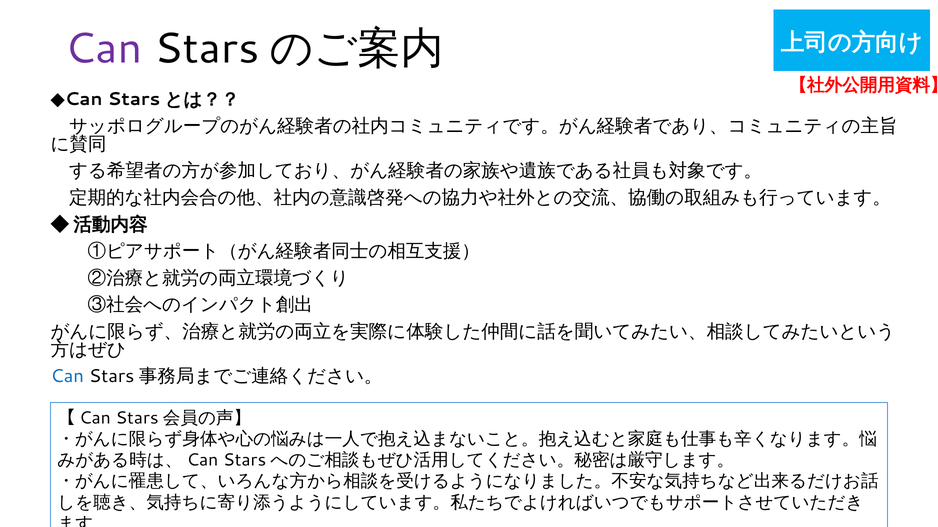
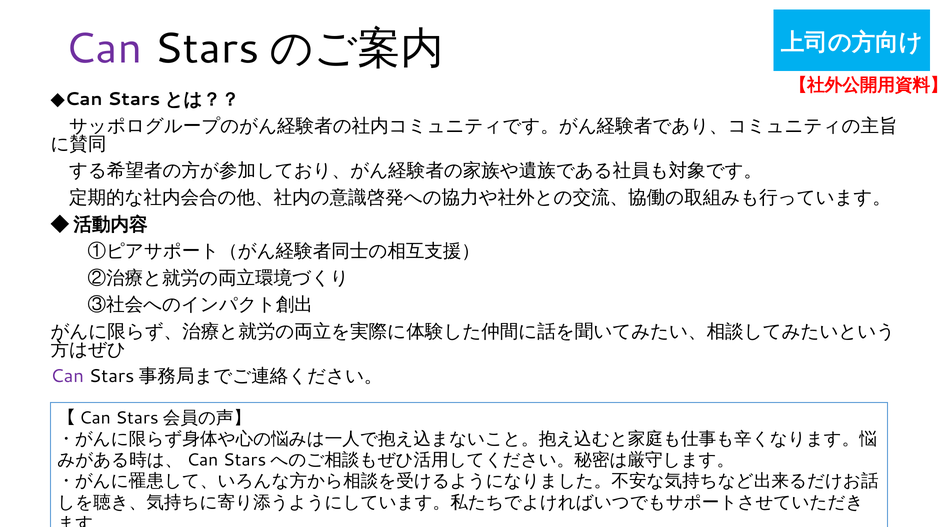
Can at (67, 377) colour: blue -> purple
